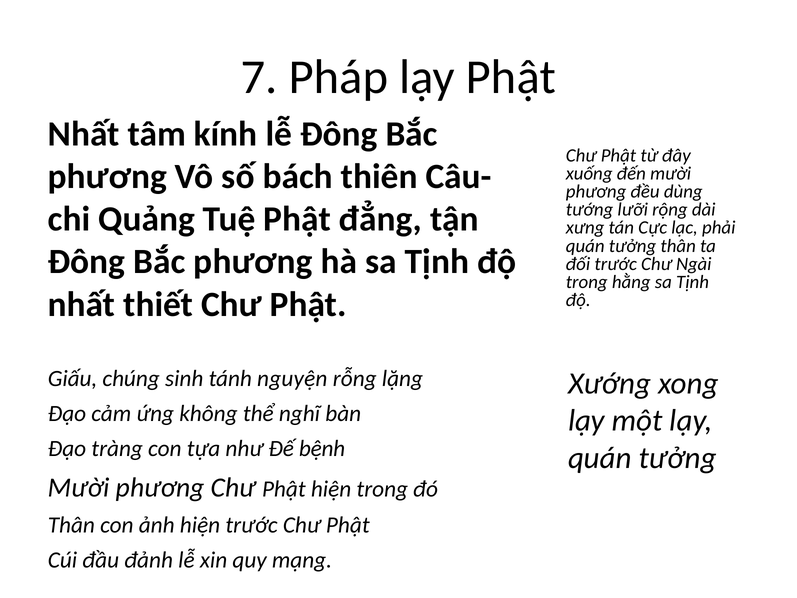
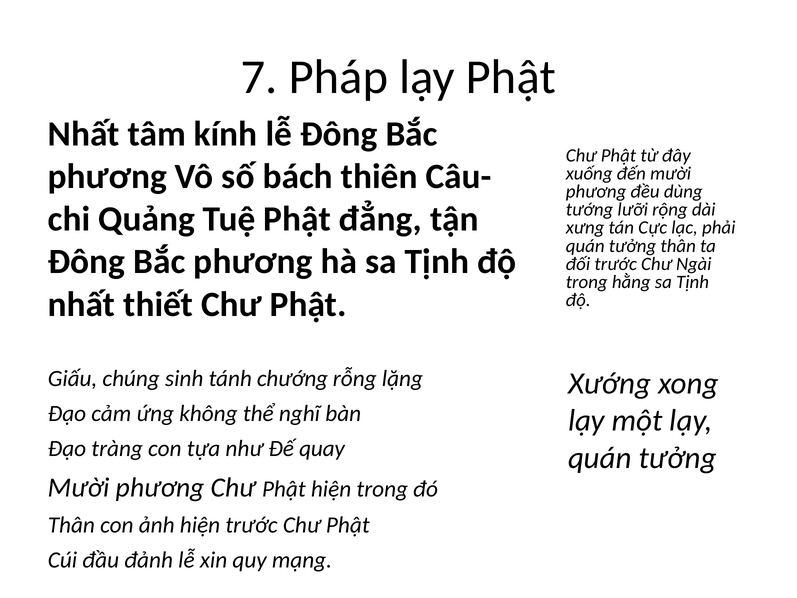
nguyện: nguyện -> chướng
bệnh: bệnh -> quay
